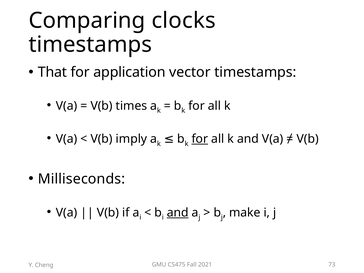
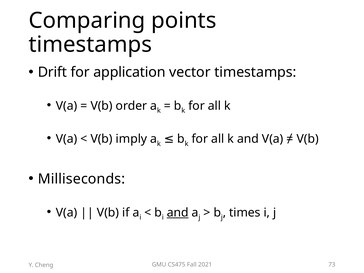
clocks: clocks -> points
That: That -> Drift
times: times -> order
for at (200, 139) underline: present -> none
make: make -> times
